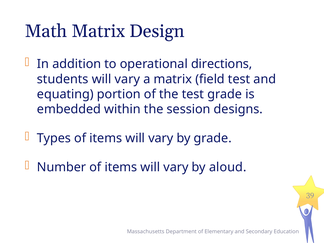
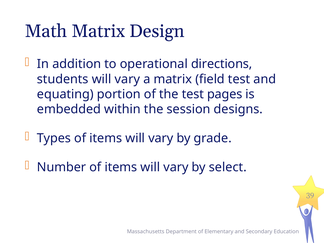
test grade: grade -> pages
aloud: aloud -> select
